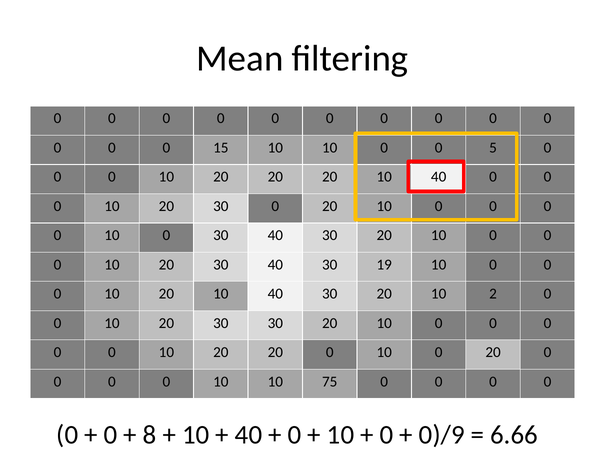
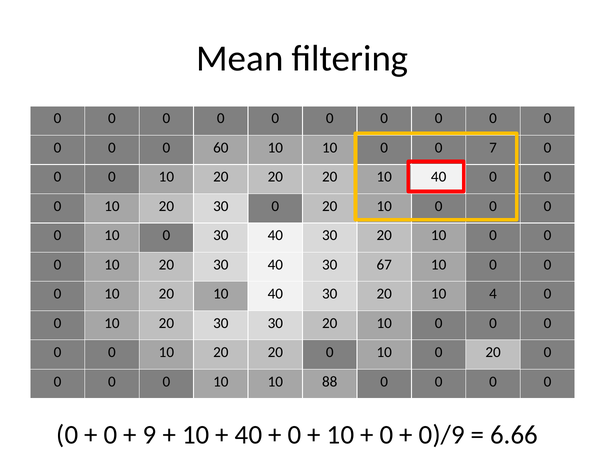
15: 15 -> 60
5: 5 -> 7
19: 19 -> 67
2: 2 -> 4
75: 75 -> 88
8: 8 -> 9
